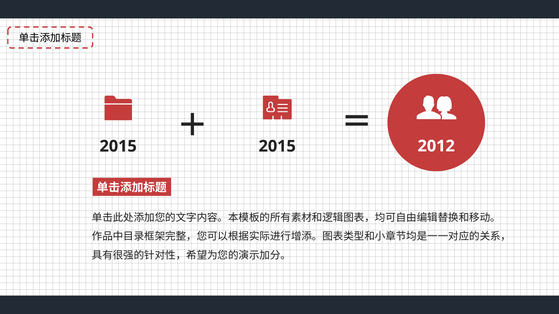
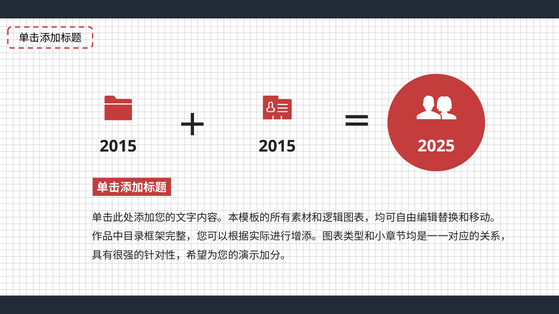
2012: 2012 -> 2025
